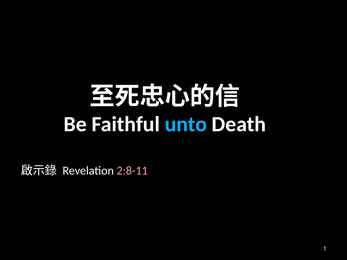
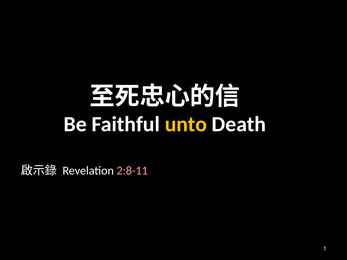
unto colour: light blue -> yellow
